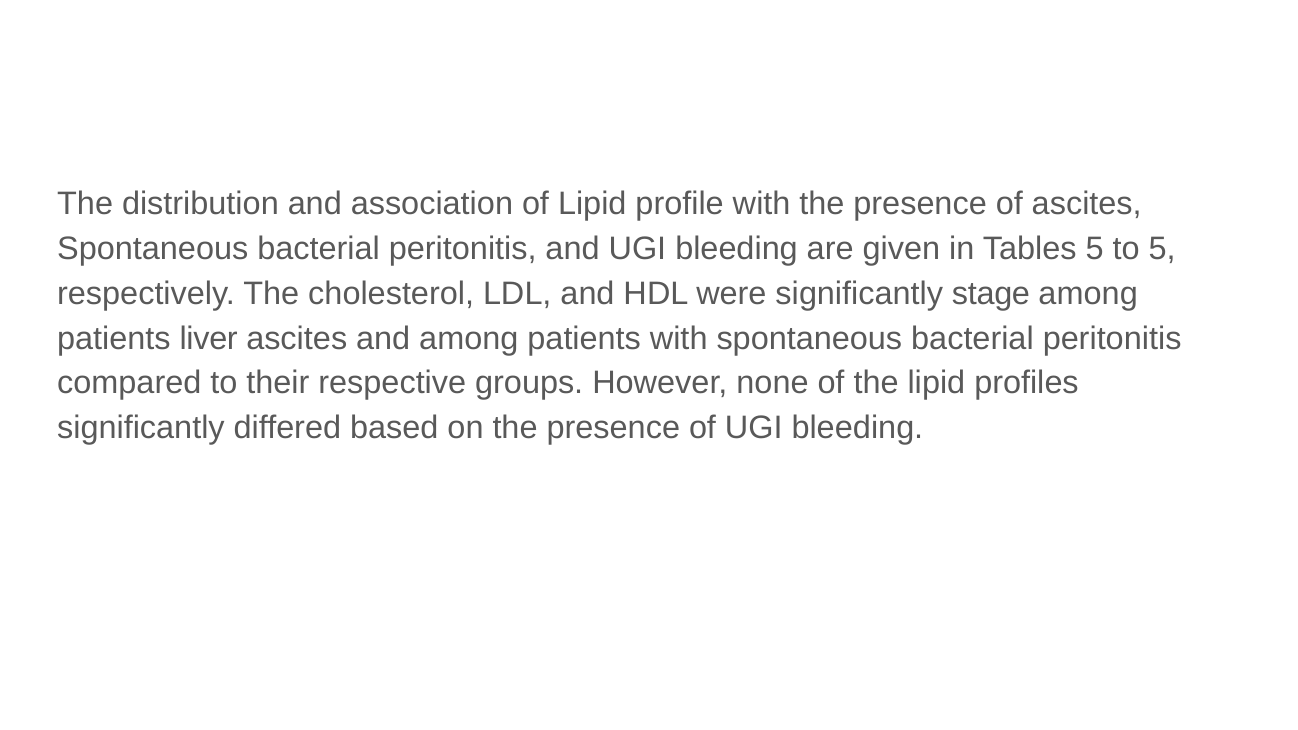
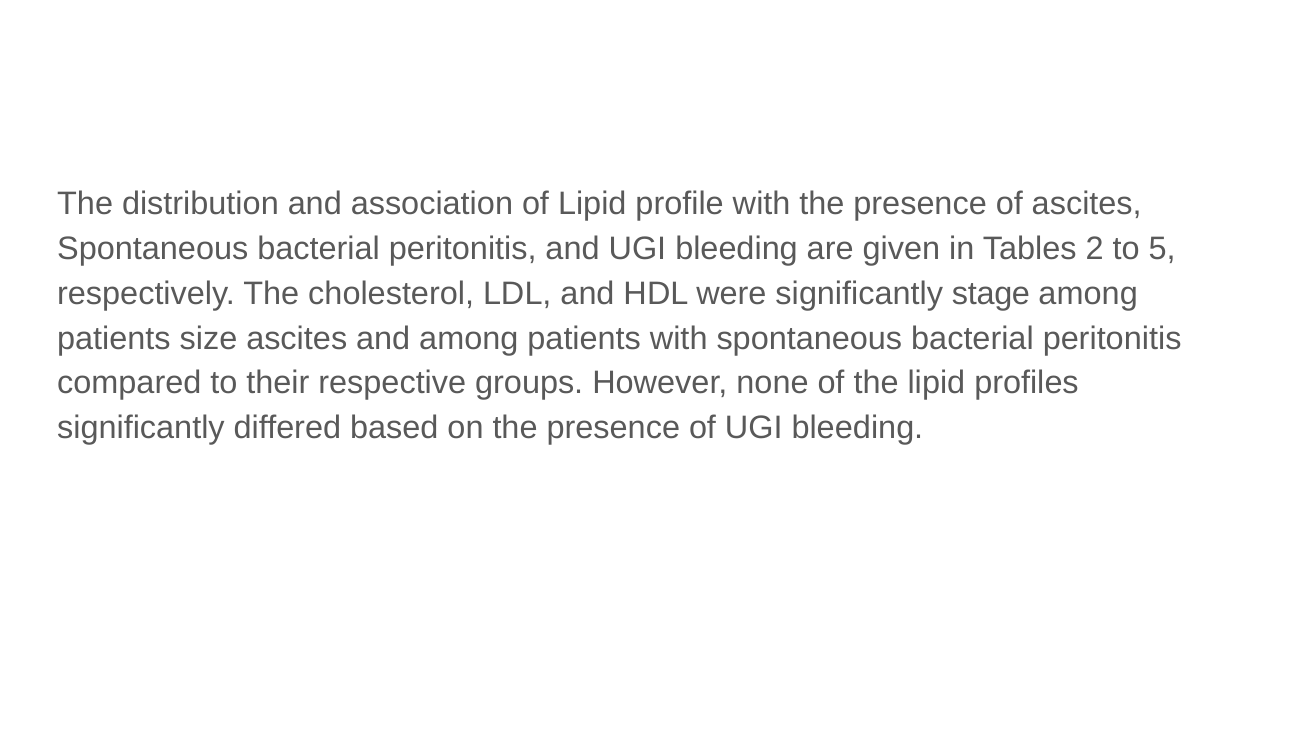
Tables 5: 5 -> 2
liver: liver -> size
